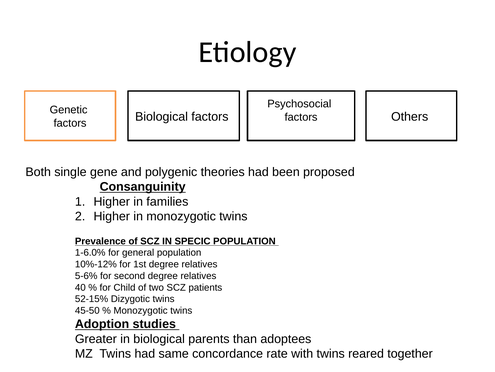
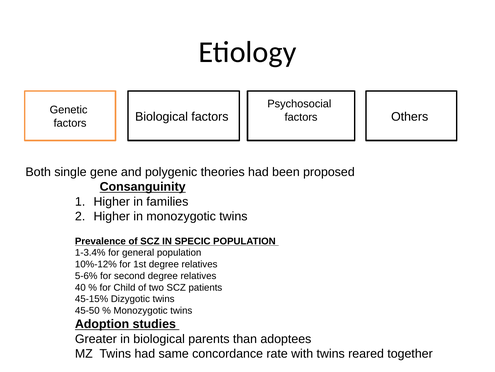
1-6.0%: 1-6.0% -> 1-3.4%
52-15%: 52-15% -> 45-15%
